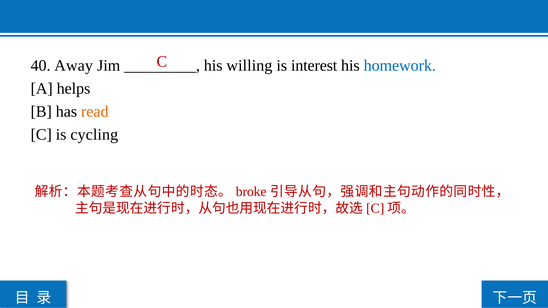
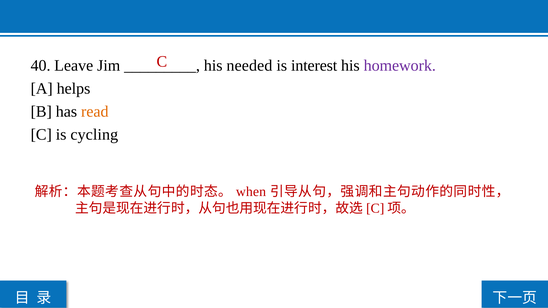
Away: Away -> Leave
willing: willing -> needed
homework colour: blue -> purple
broke: broke -> when
